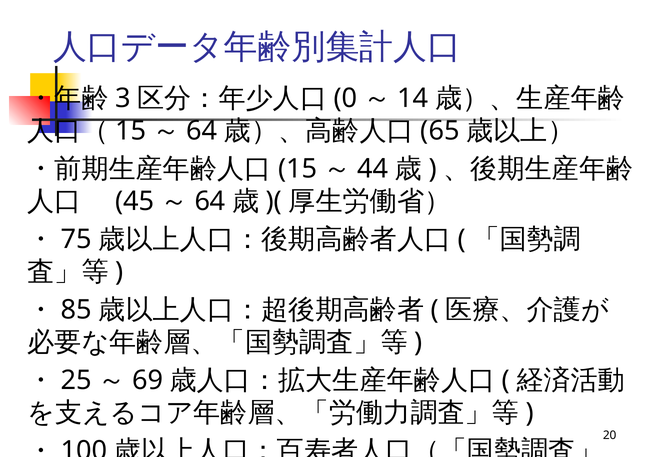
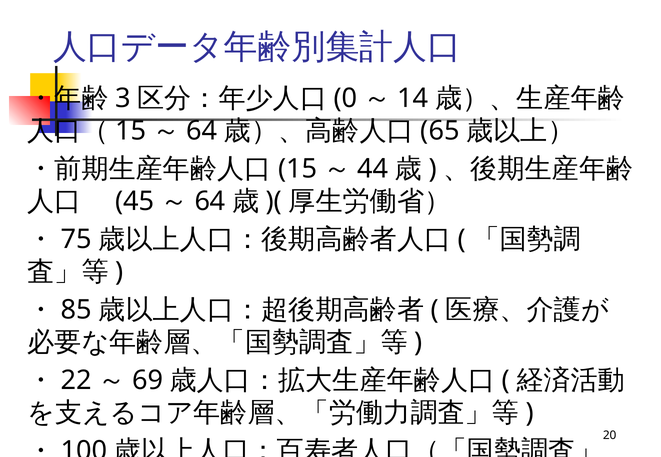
25: 25 -> 22
